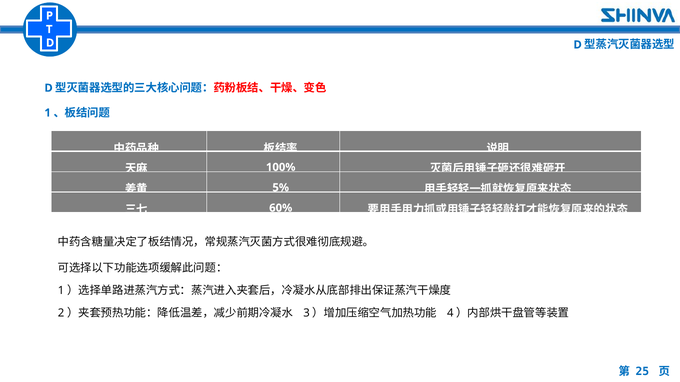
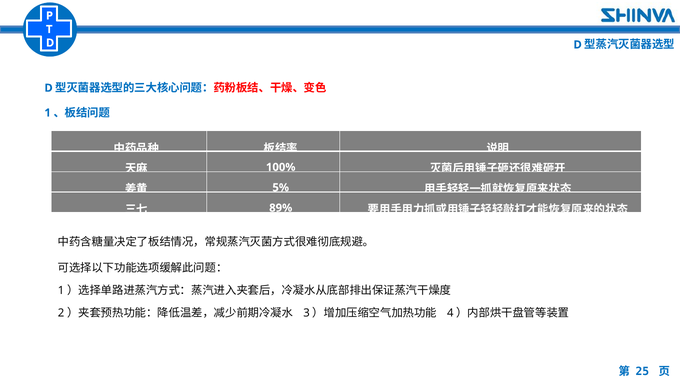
60%: 60% -> 89%
